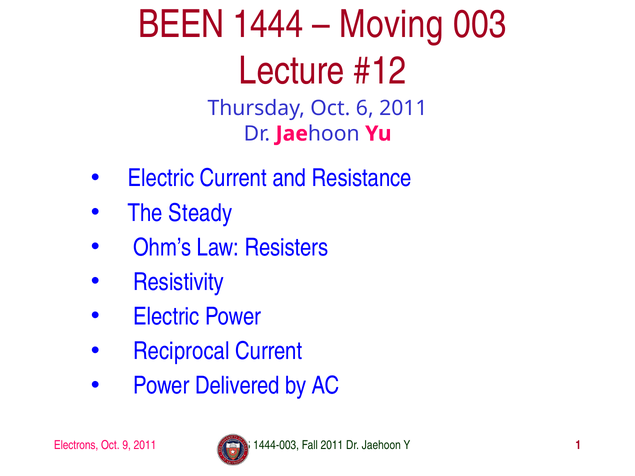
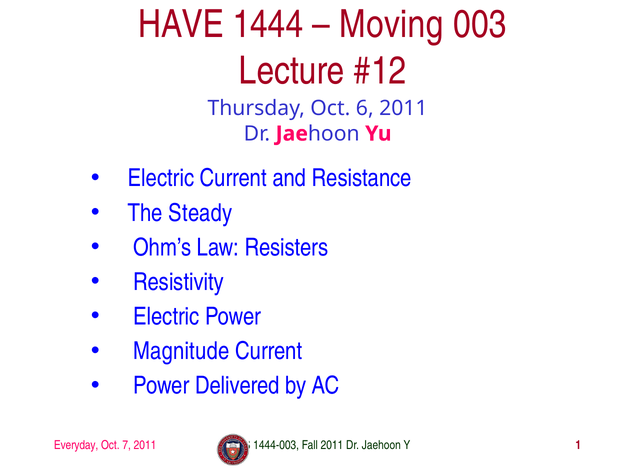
BEEN: BEEN -> HAVE
Reciprocal: Reciprocal -> Magnitude
Electrons: Electrons -> Everyday
9: 9 -> 7
